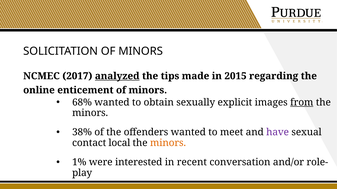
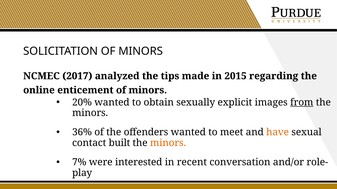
analyzed underline: present -> none
68%: 68% -> 20%
38%: 38% -> 36%
have colour: purple -> orange
local: local -> built
1%: 1% -> 7%
